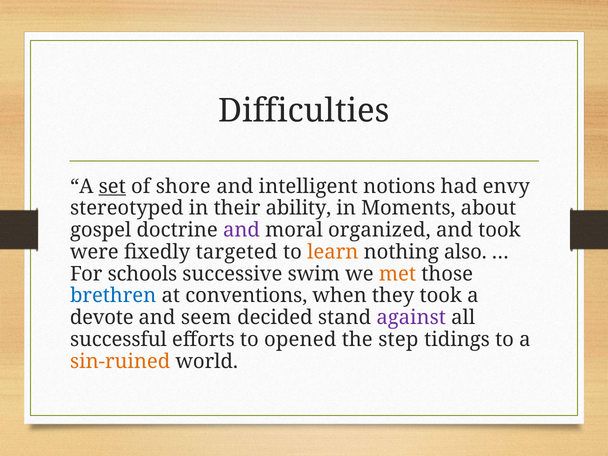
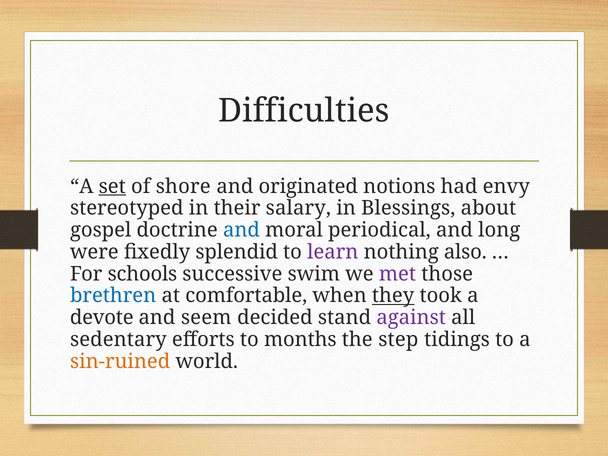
intelligent: intelligent -> originated
ability: ability -> salary
Moments: Moments -> Blessings
and at (241, 230) colour: purple -> blue
organized: organized -> periodical
and took: took -> long
targeted: targeted -> splendid
learn colour: orange -> purple
met colour: orange -> purple
conventions: conventions -> comfortable
they underline: none -> present
successful: successful -> sedentary
opened: opened -> months
